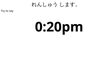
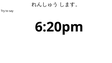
0:20pm: 0:20pm -> 6:20pm
